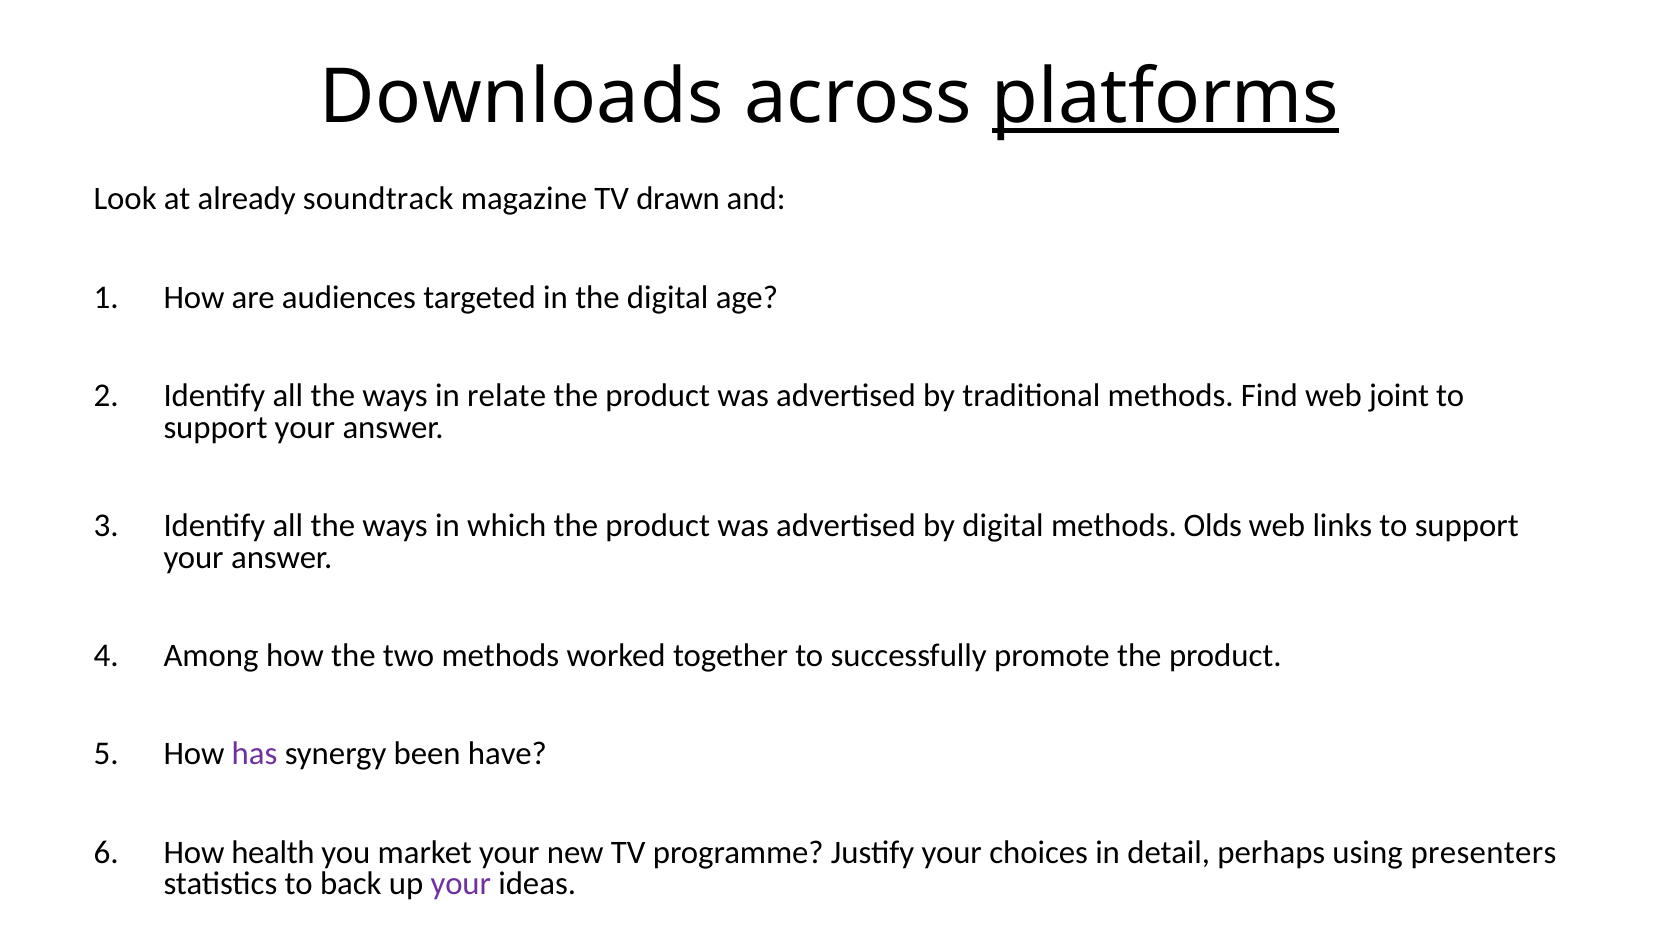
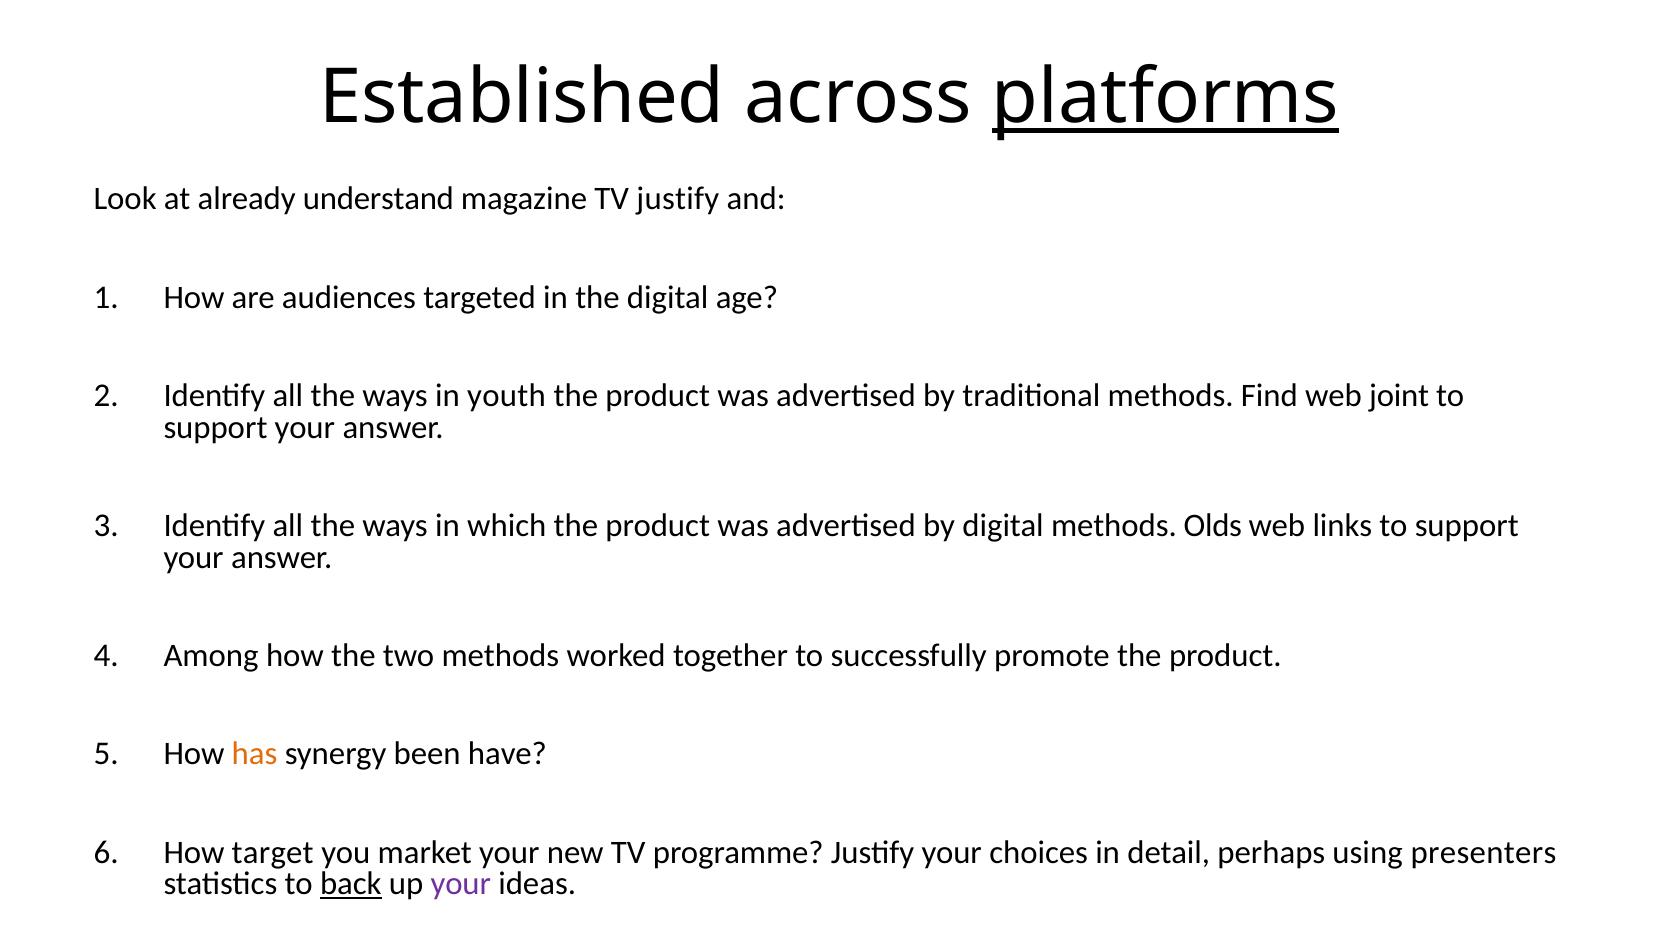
Downloads: Downloads -> Established
soundtrack: soundtrack -> understand
TV drawn: drawn -> justify
relate: relate -> youth
has colour: purple -> orange
health: health -> target
back underline: none -> present
